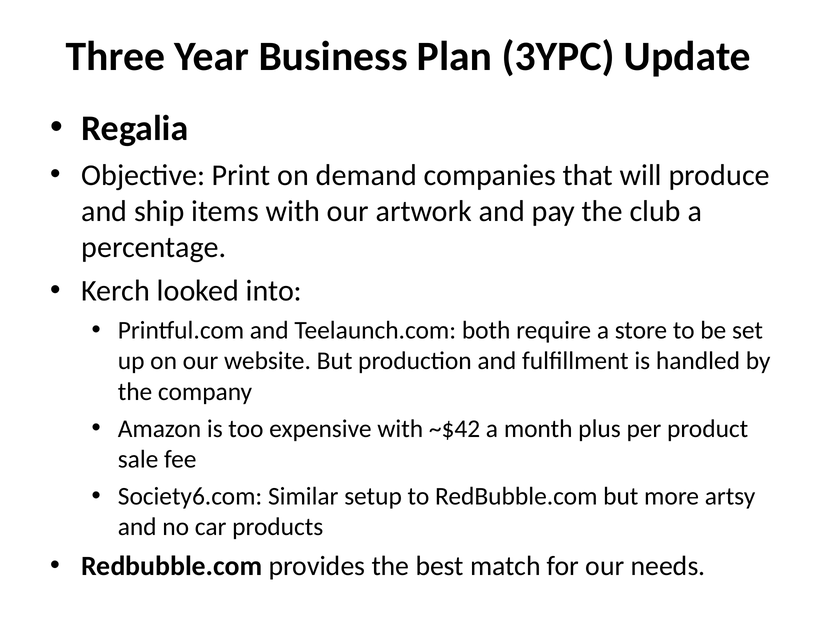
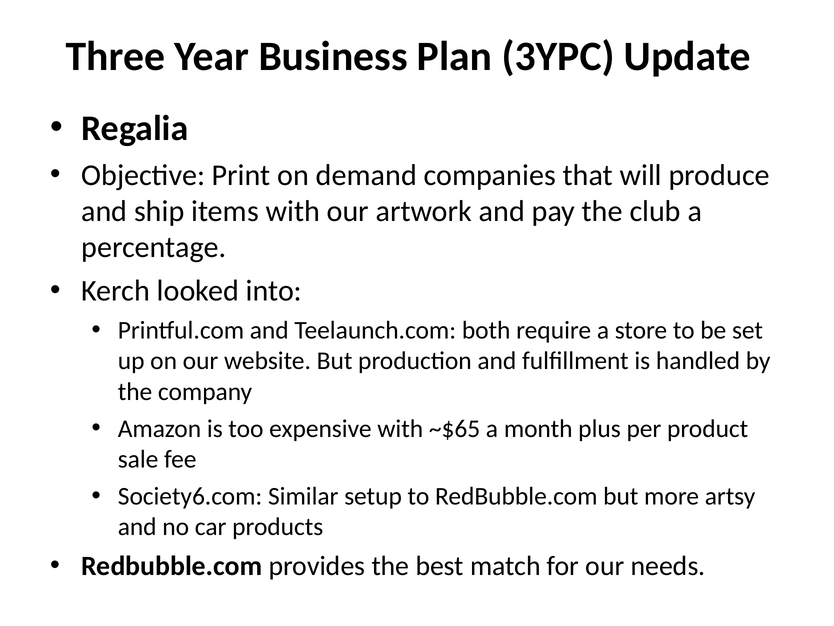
~$42: ~$42 -> ~$65
